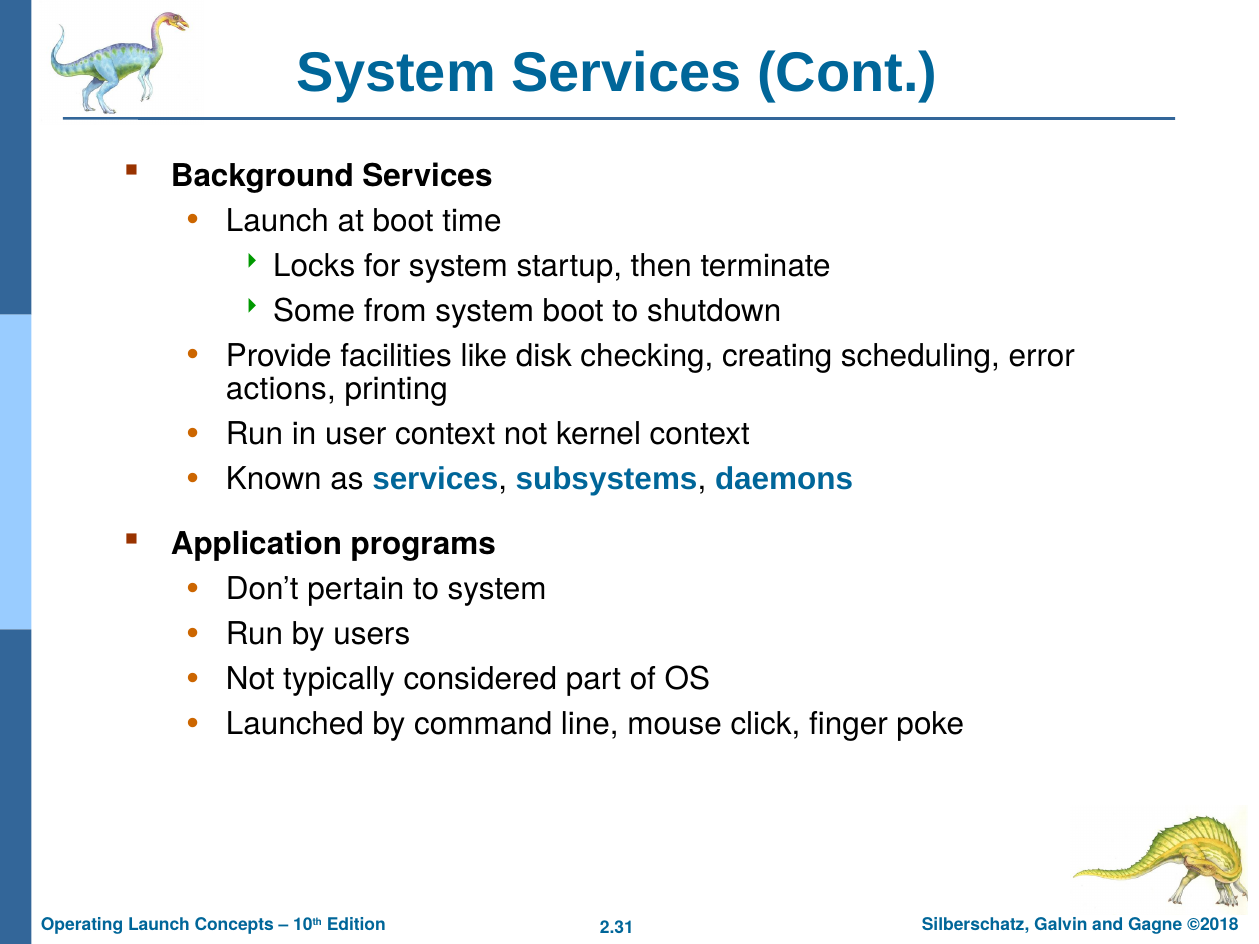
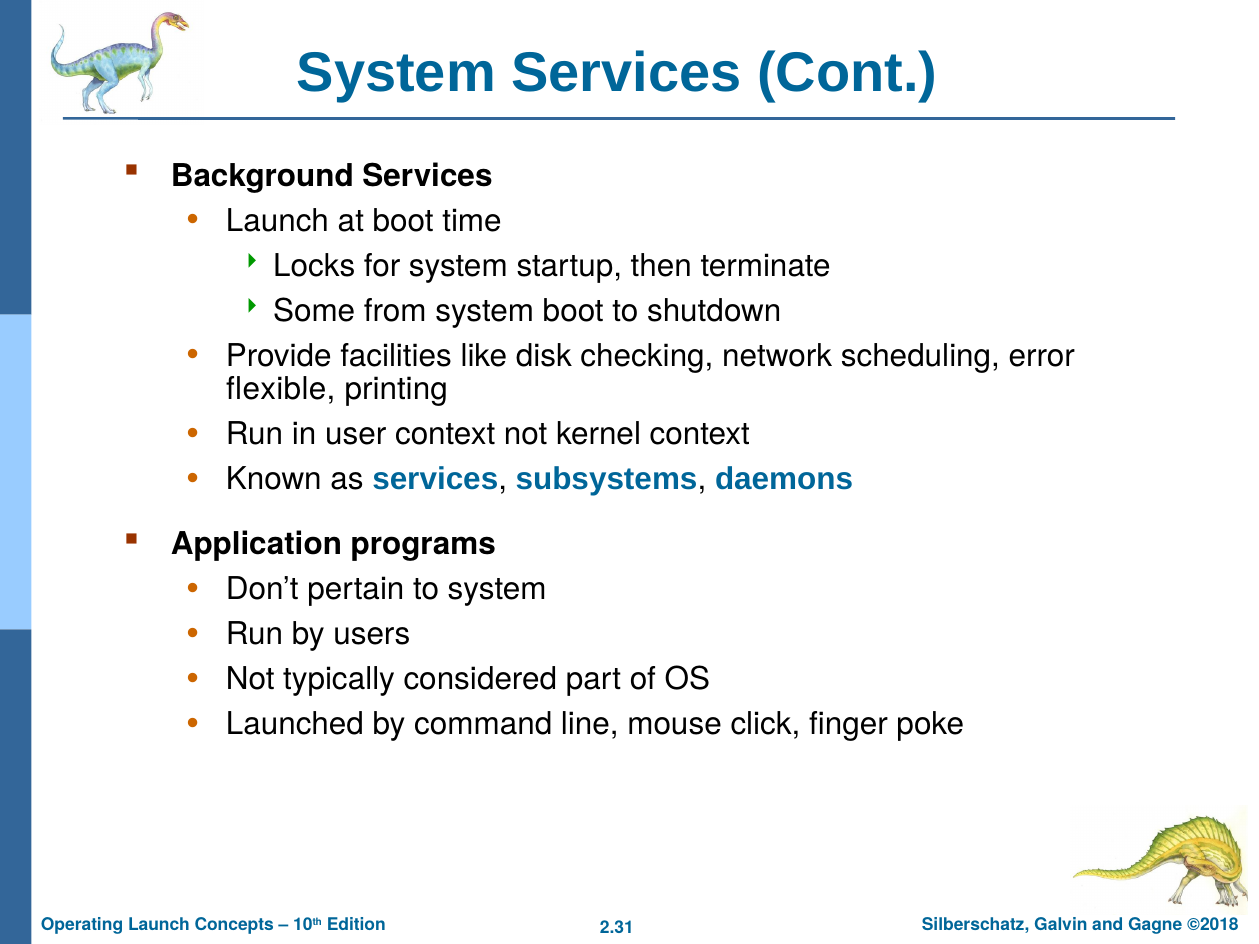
creating: creating -> network
actions: actions -> flexible
